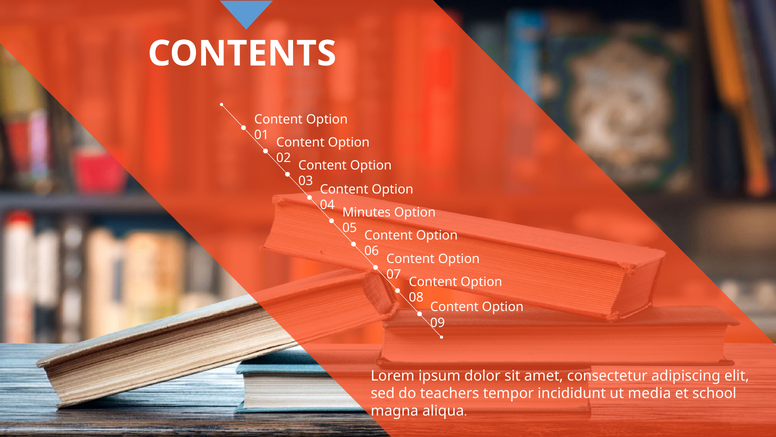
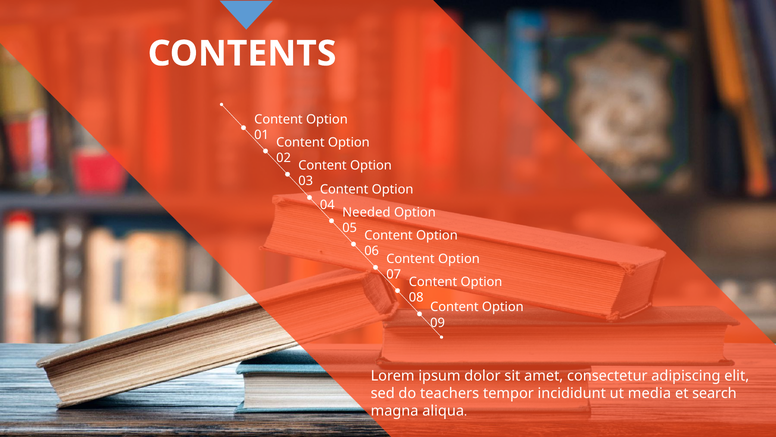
Minutes: Minutes -> Needed
school: school -> search
